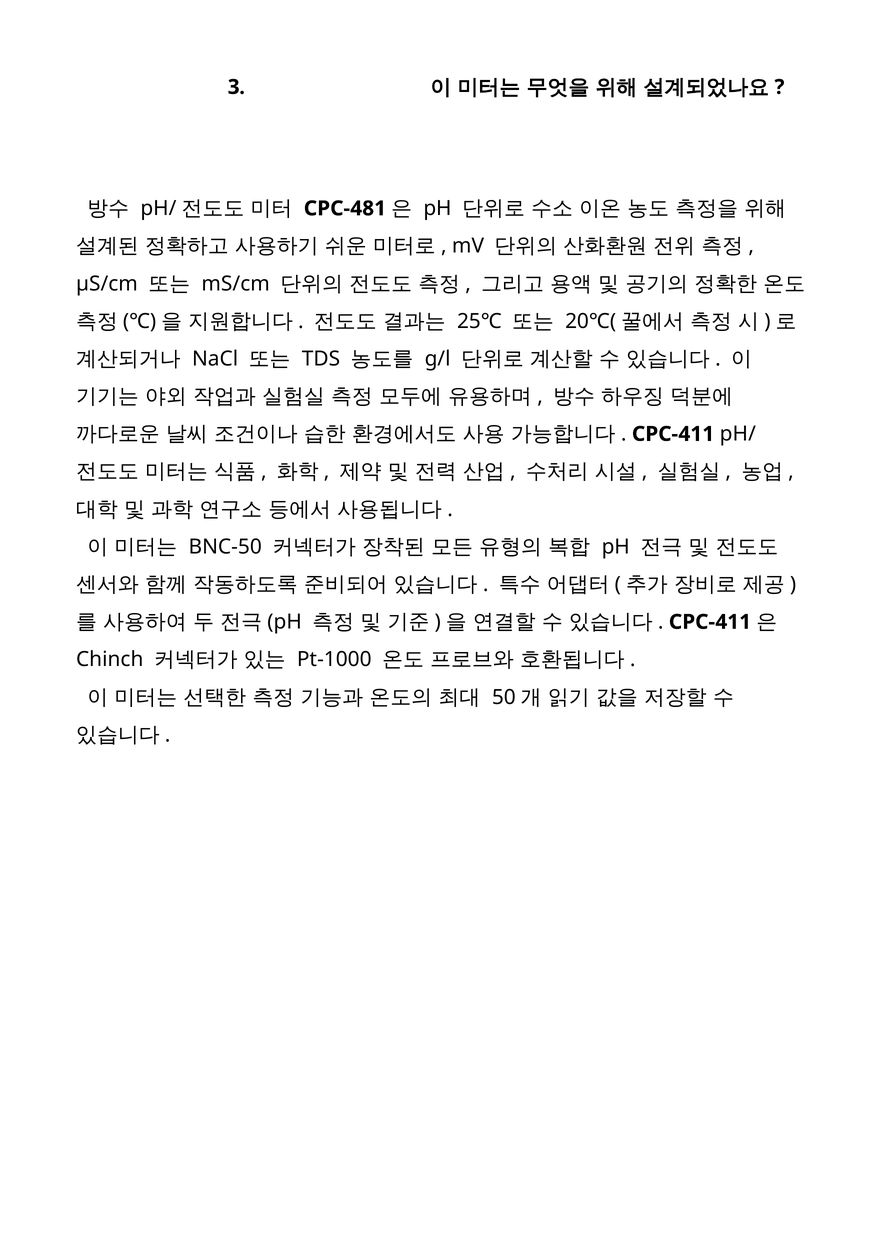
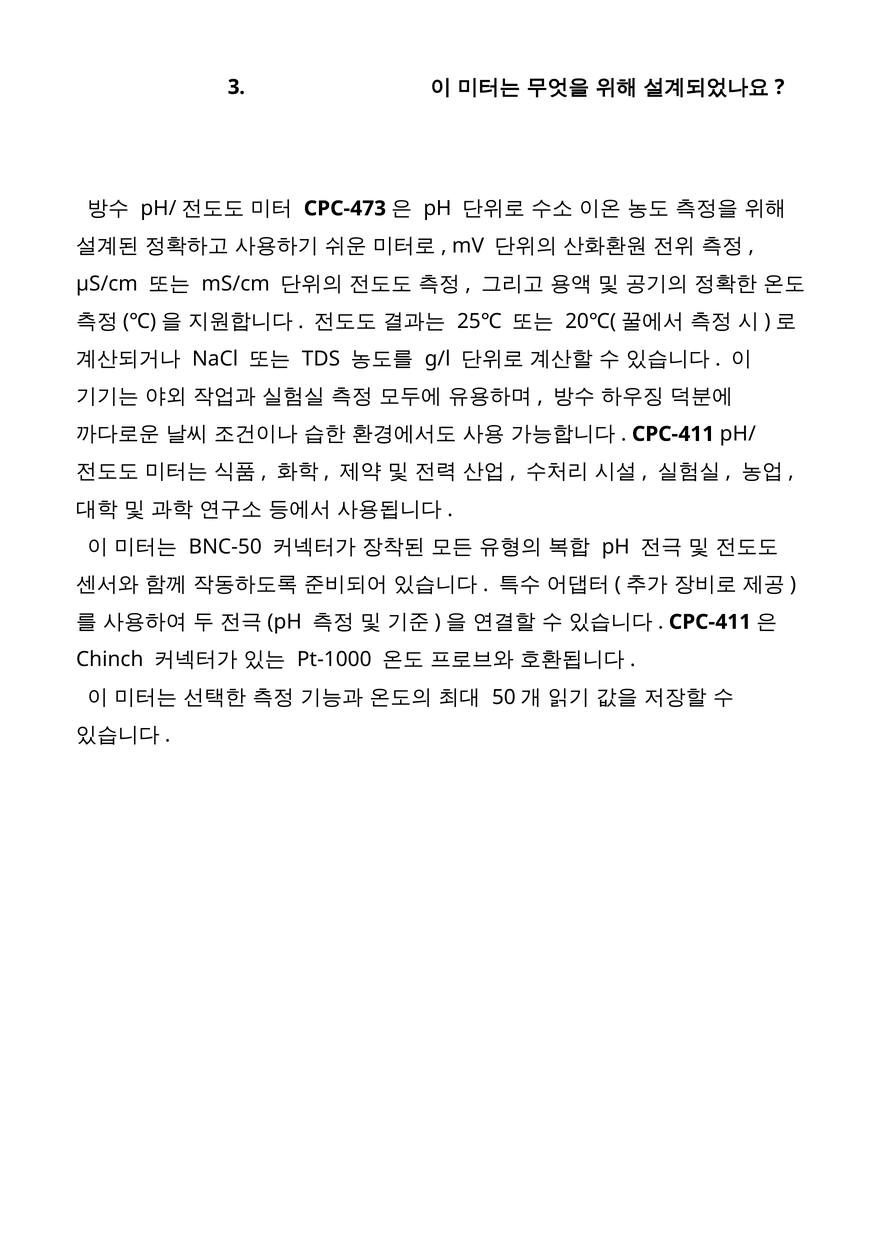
CPC-481: CPC-481 -> CPC-473
